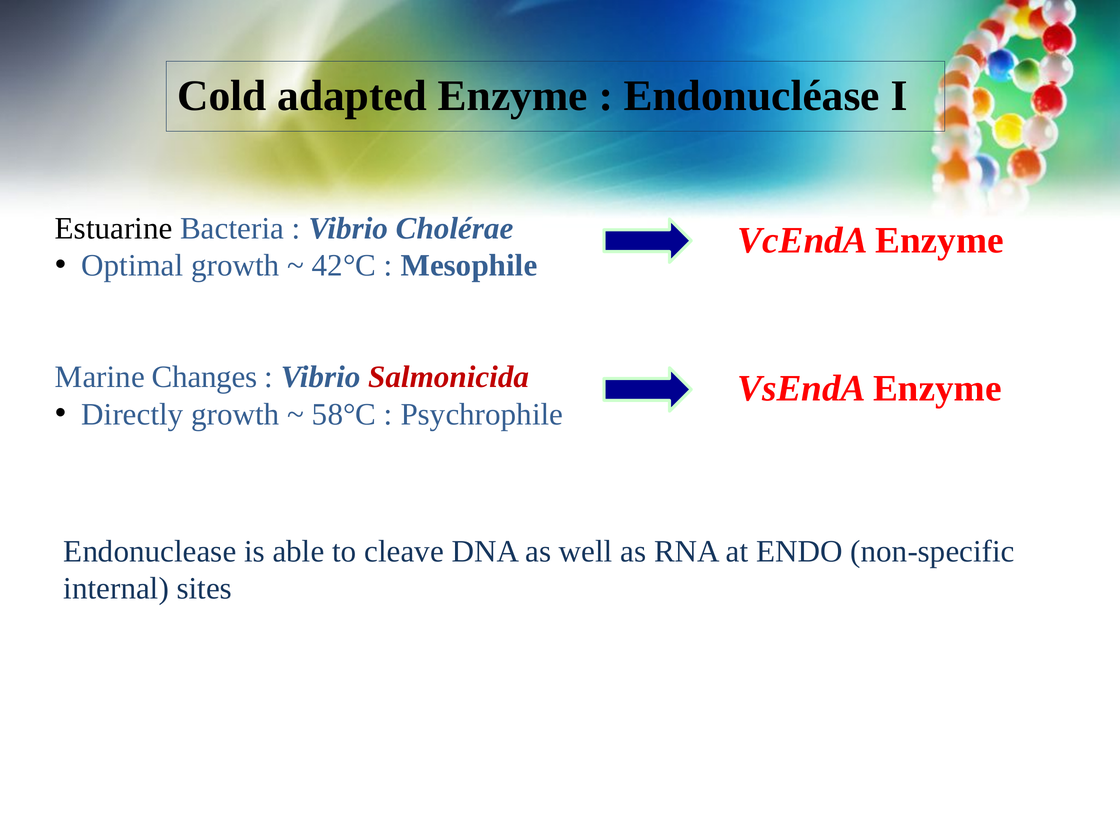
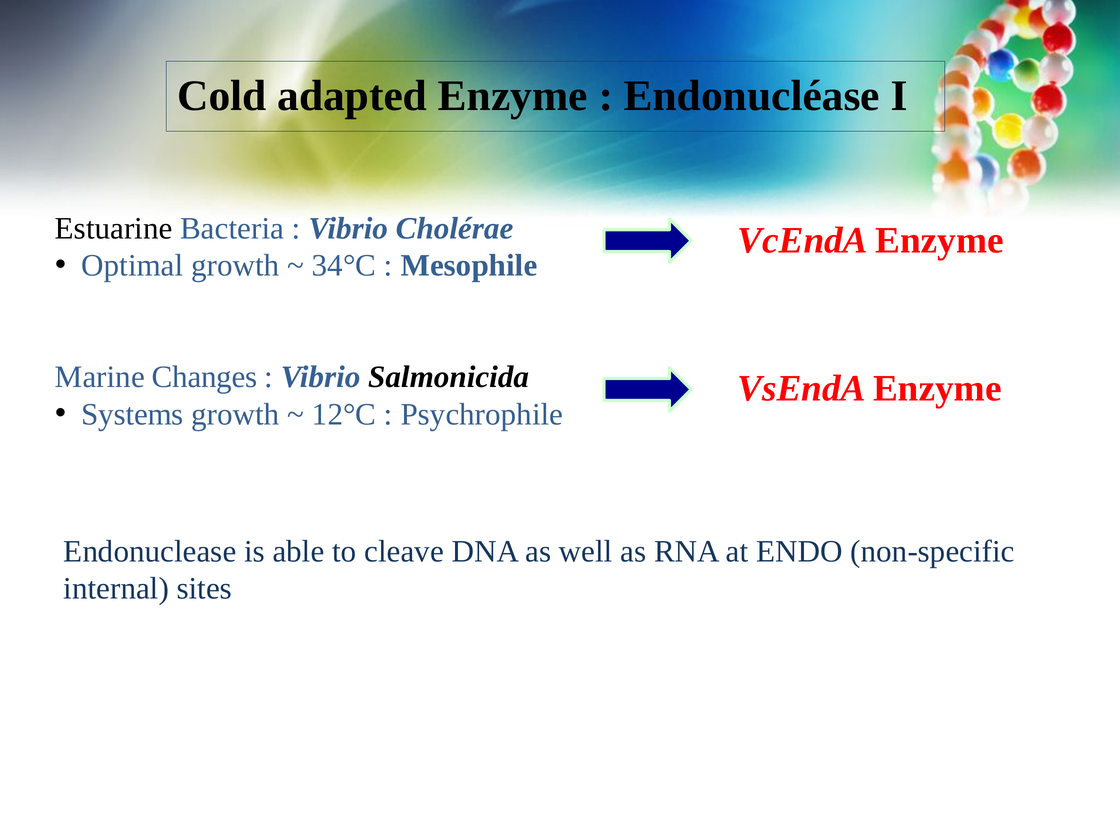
42°C: 42°C -> 34°C
Salmonicida colour: red -> black
Directly: Directly -> Systems
58°C: 58°C -> 12°C
